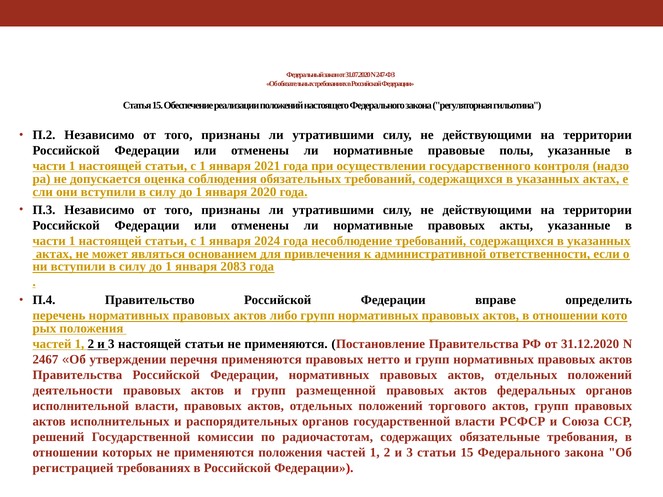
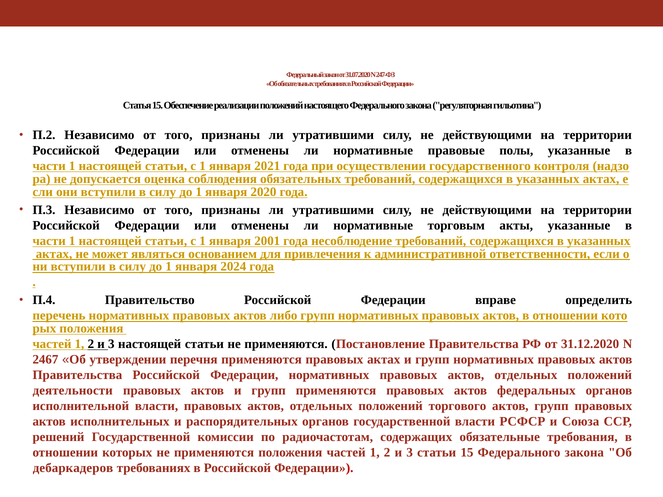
нормативные правовых: правовых -> торговым
2024: 2024 -> 2001
2083: 2083 -> 2024
правовых нетто: нетто -> актах
групп размещенной: размещенной -> применяются
регистрацией: регистрацией -> дебаркадеров
